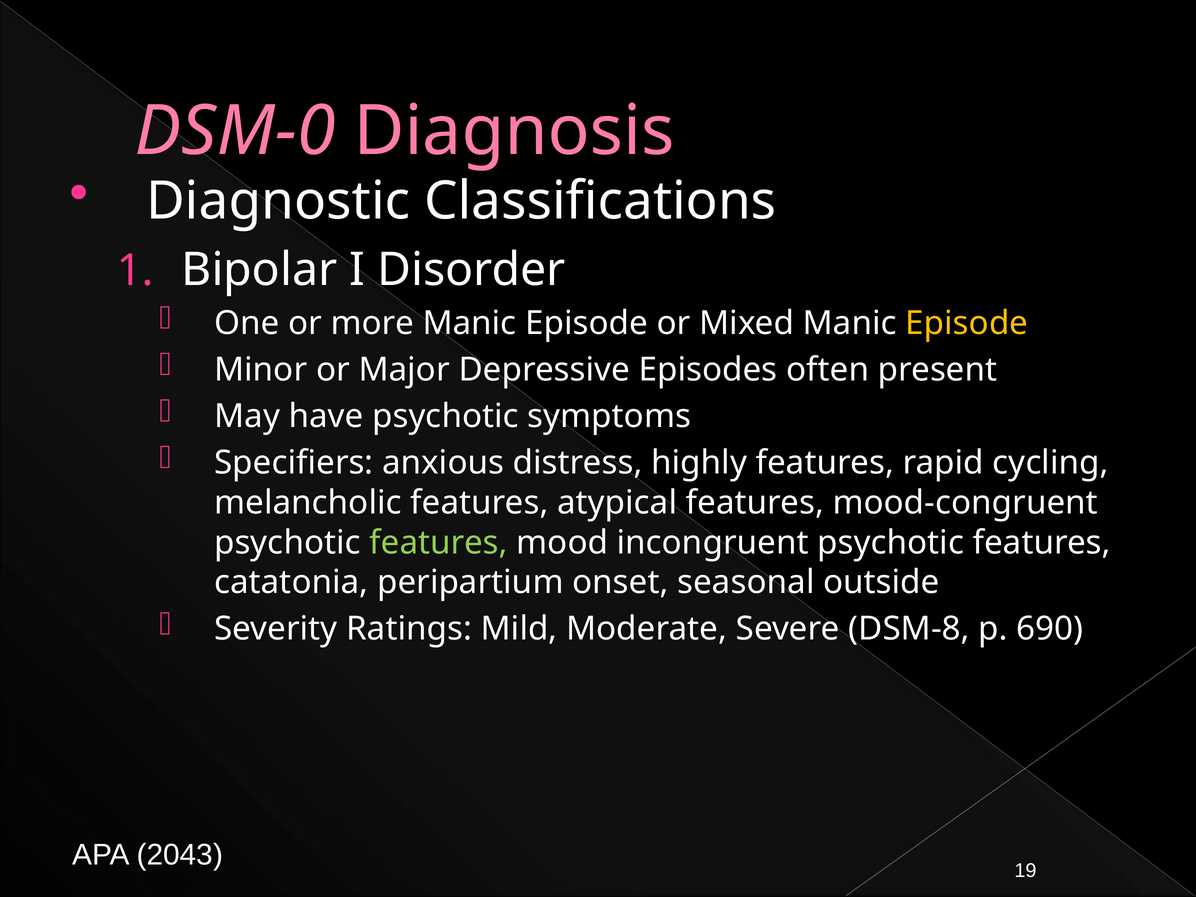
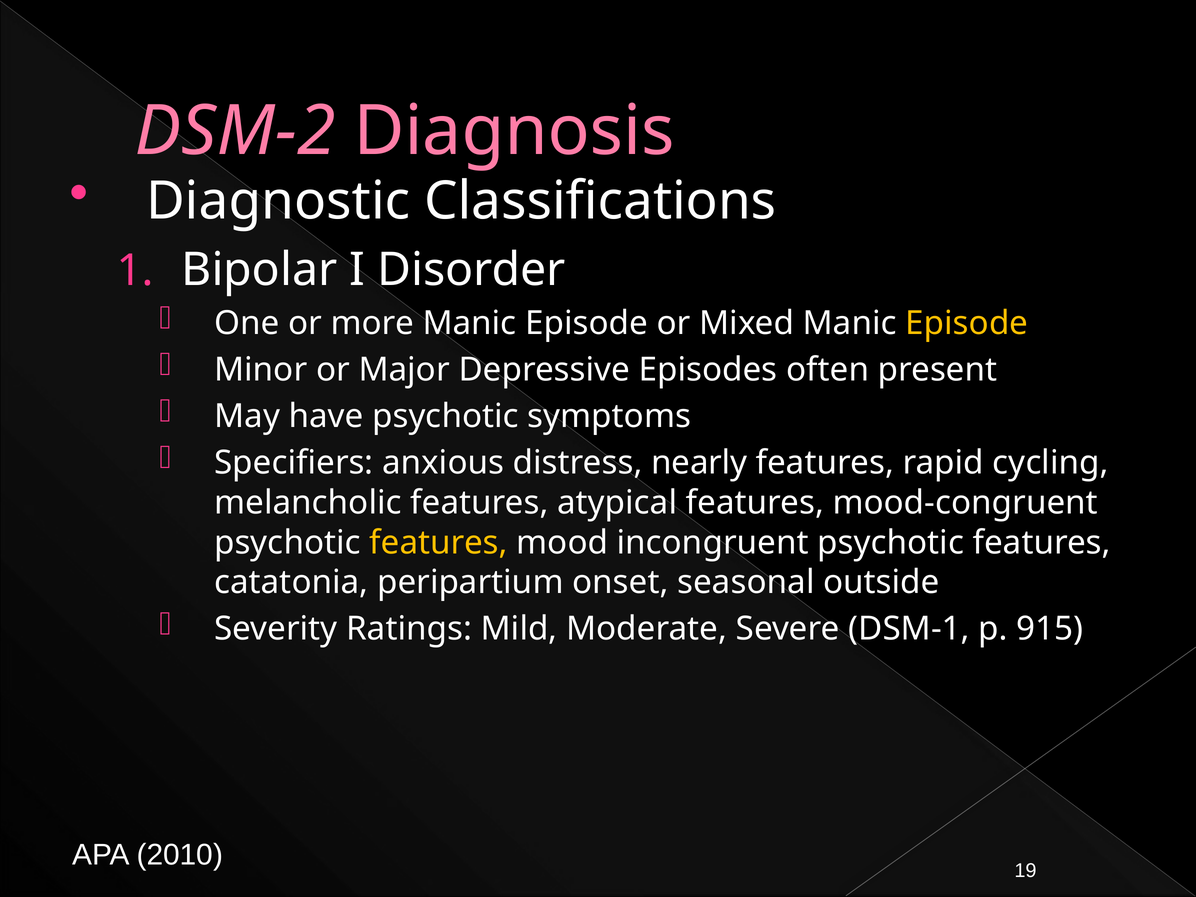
DSM-0: DSM-0 -> DSM-2
highly: highly -> nearly
features at (439, 543) colour: light green -> yellow
DSM-8: DSM-8 -> DSM-1
690: 690 -> 915
2043: 2043 -> 2010
